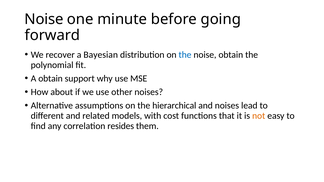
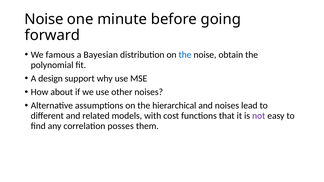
recover: recover -> famous
A obtain: obtain -> design
not colour: orange -> purple
resides: resides -> posses
